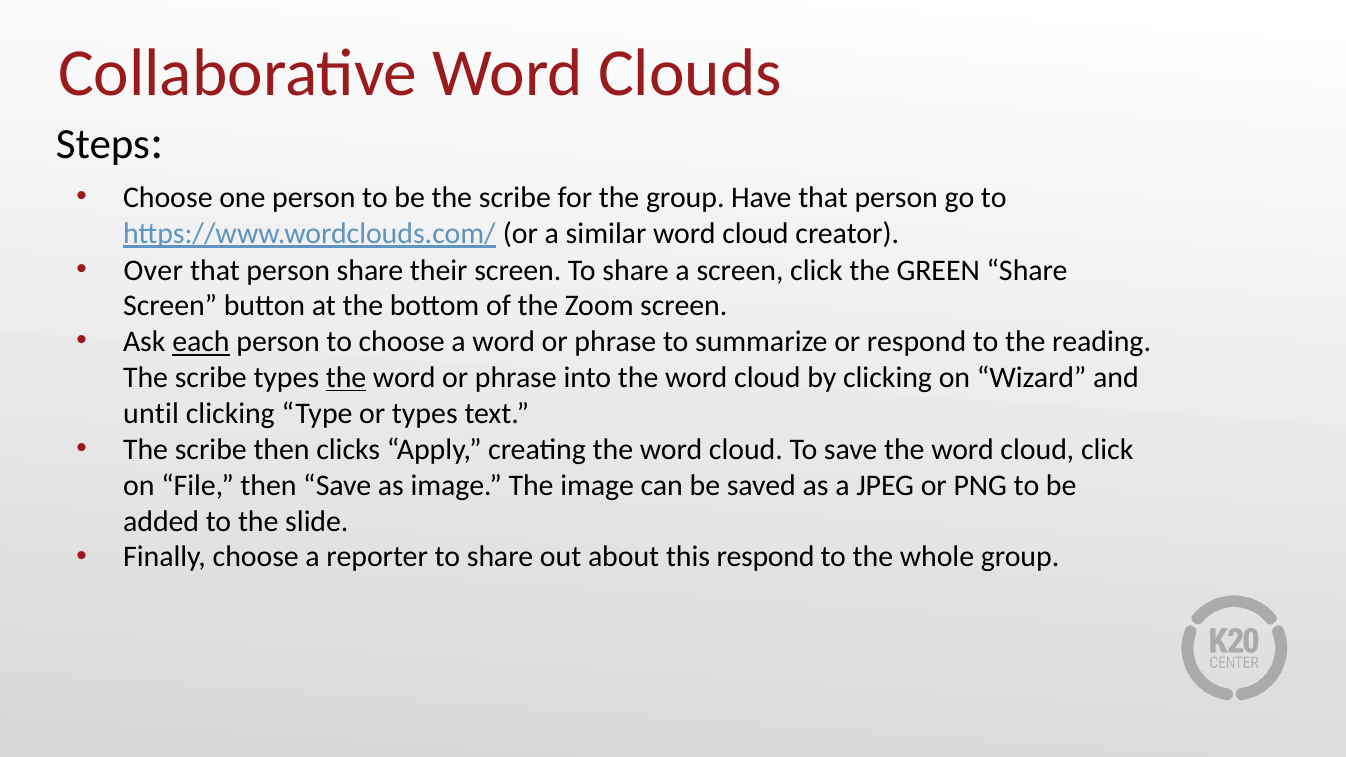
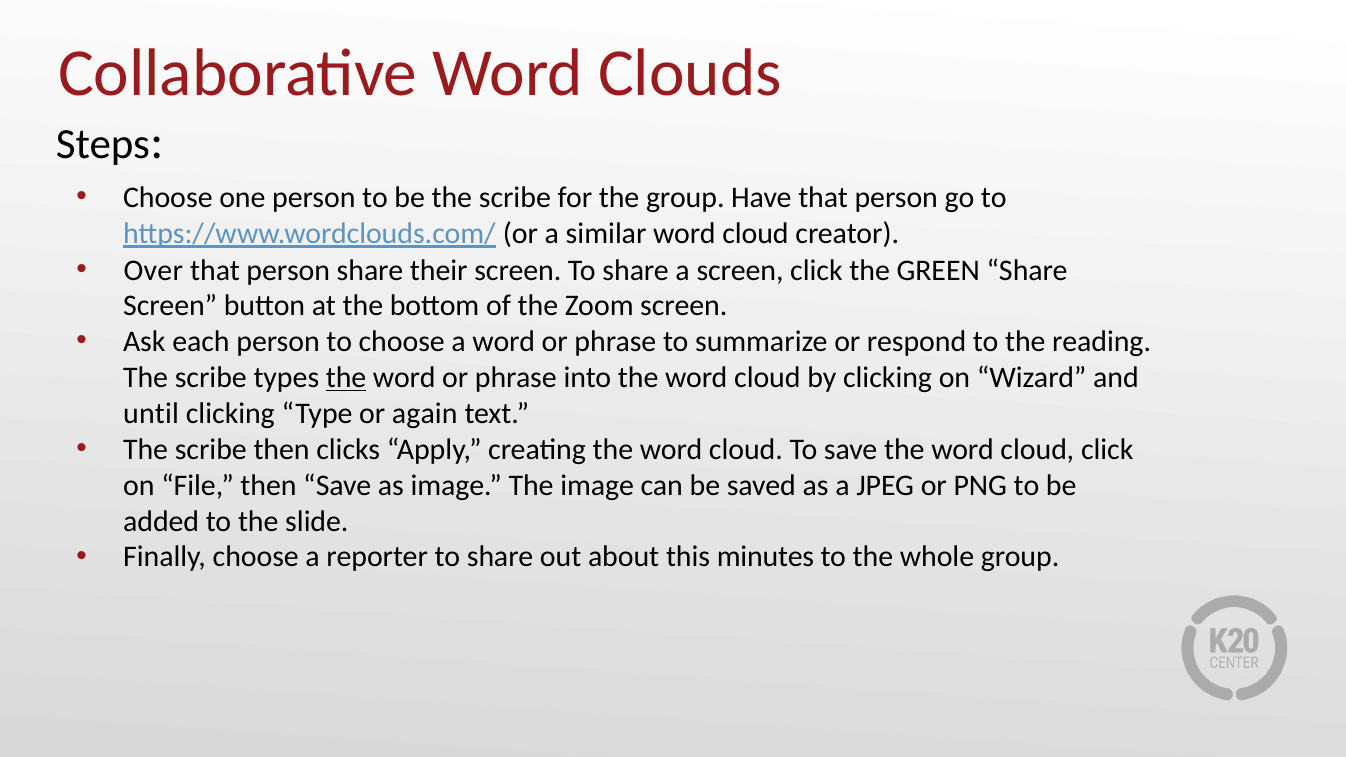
each underline: present -> none
or types: types -> again
this respond: respond -> minutes
